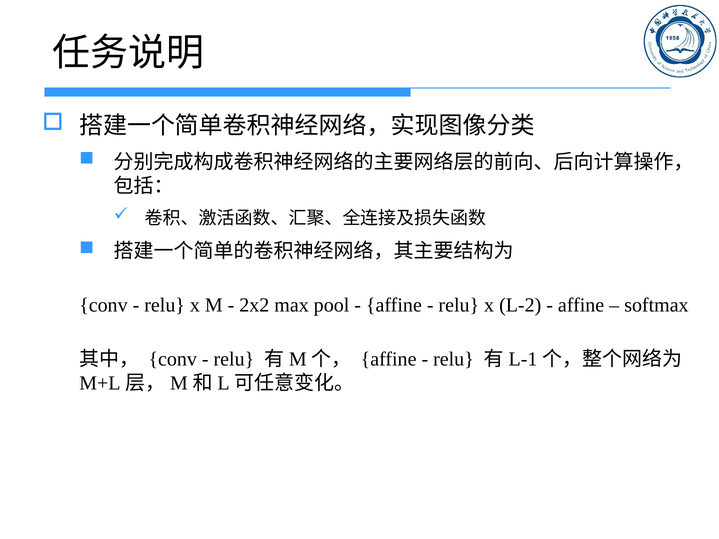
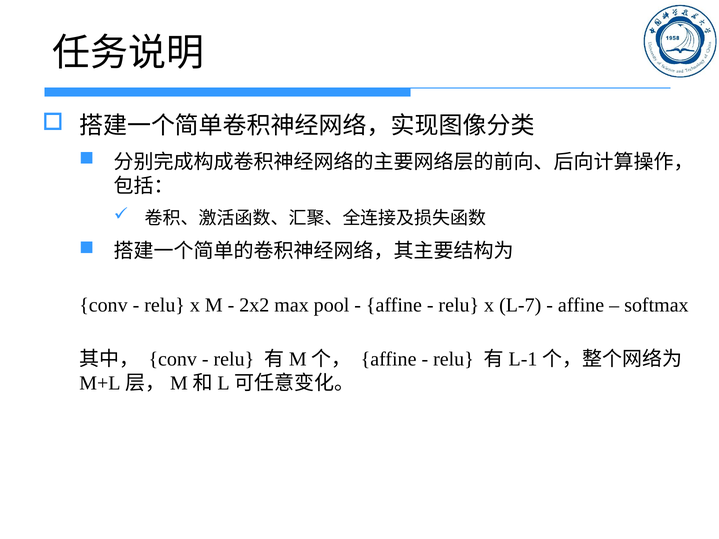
L-2: L-2 -> L-7
